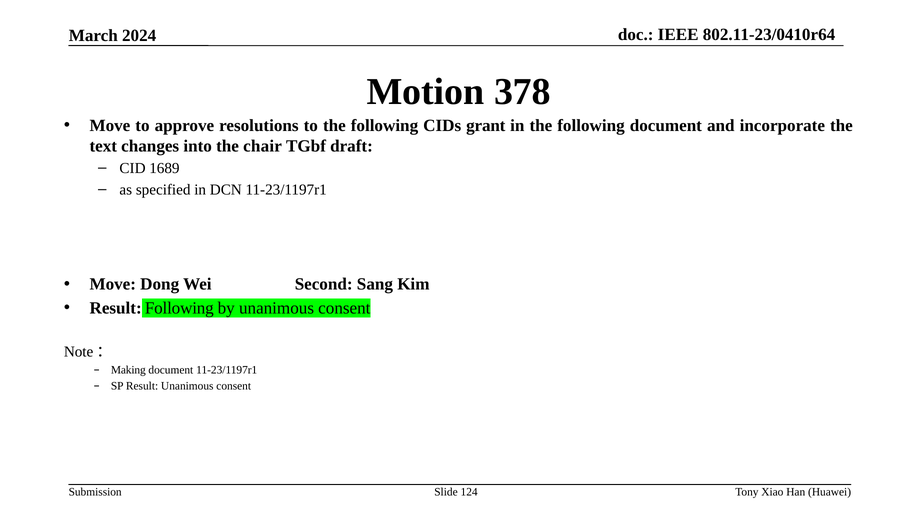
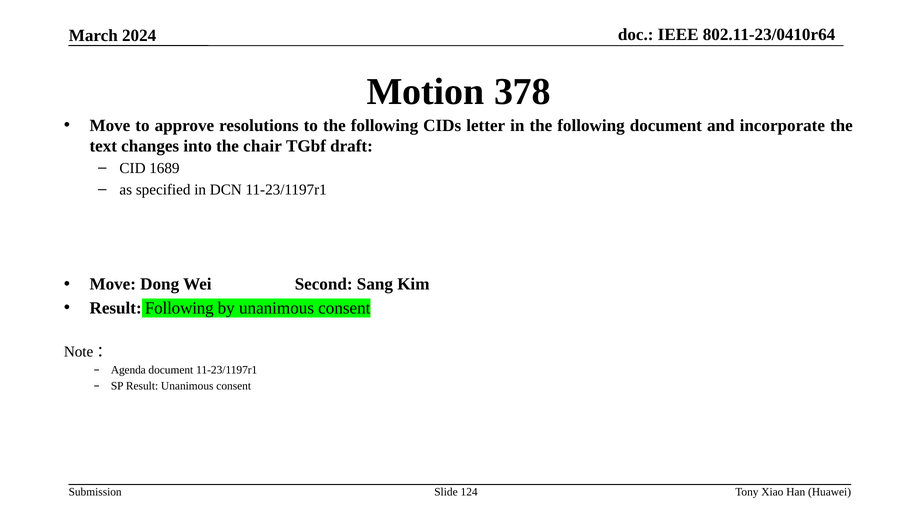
grant: grant -> letter
Making: Making -> Agenda
